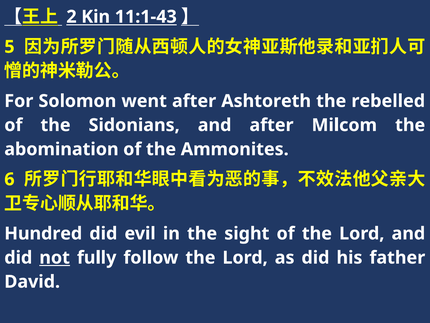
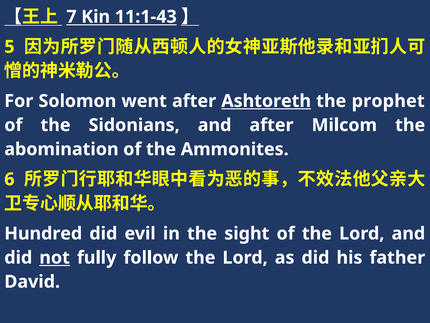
2: 2 -> 7
Ashtoreth underline: none -> present
rebelled: rebelled -> prophet
